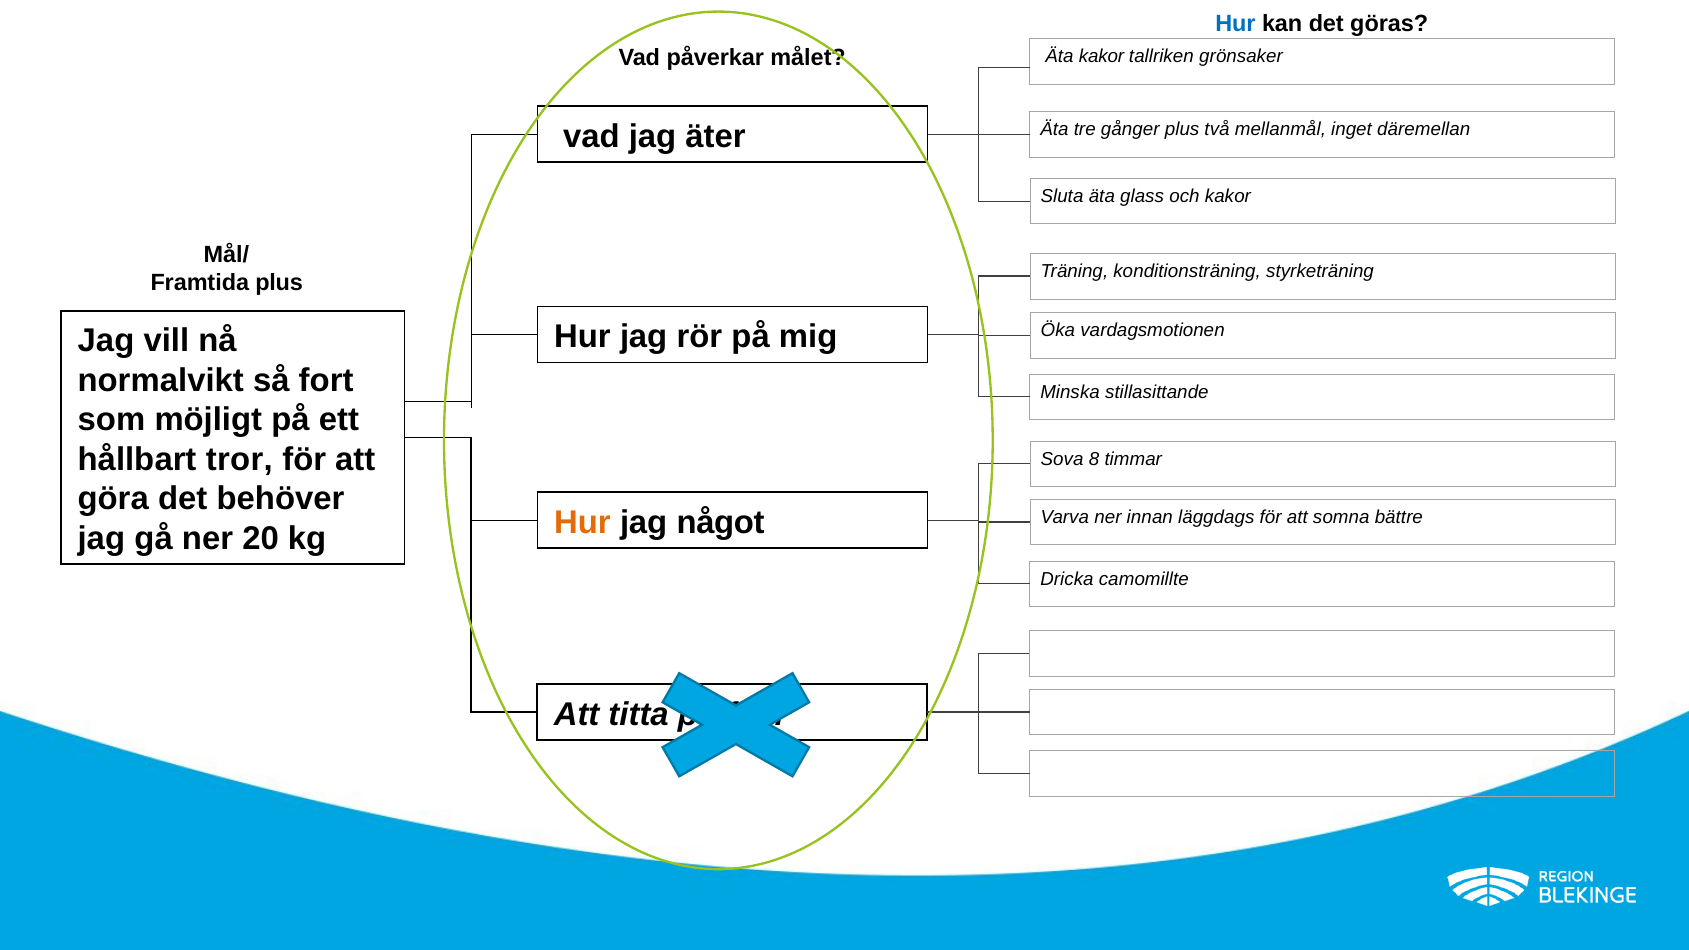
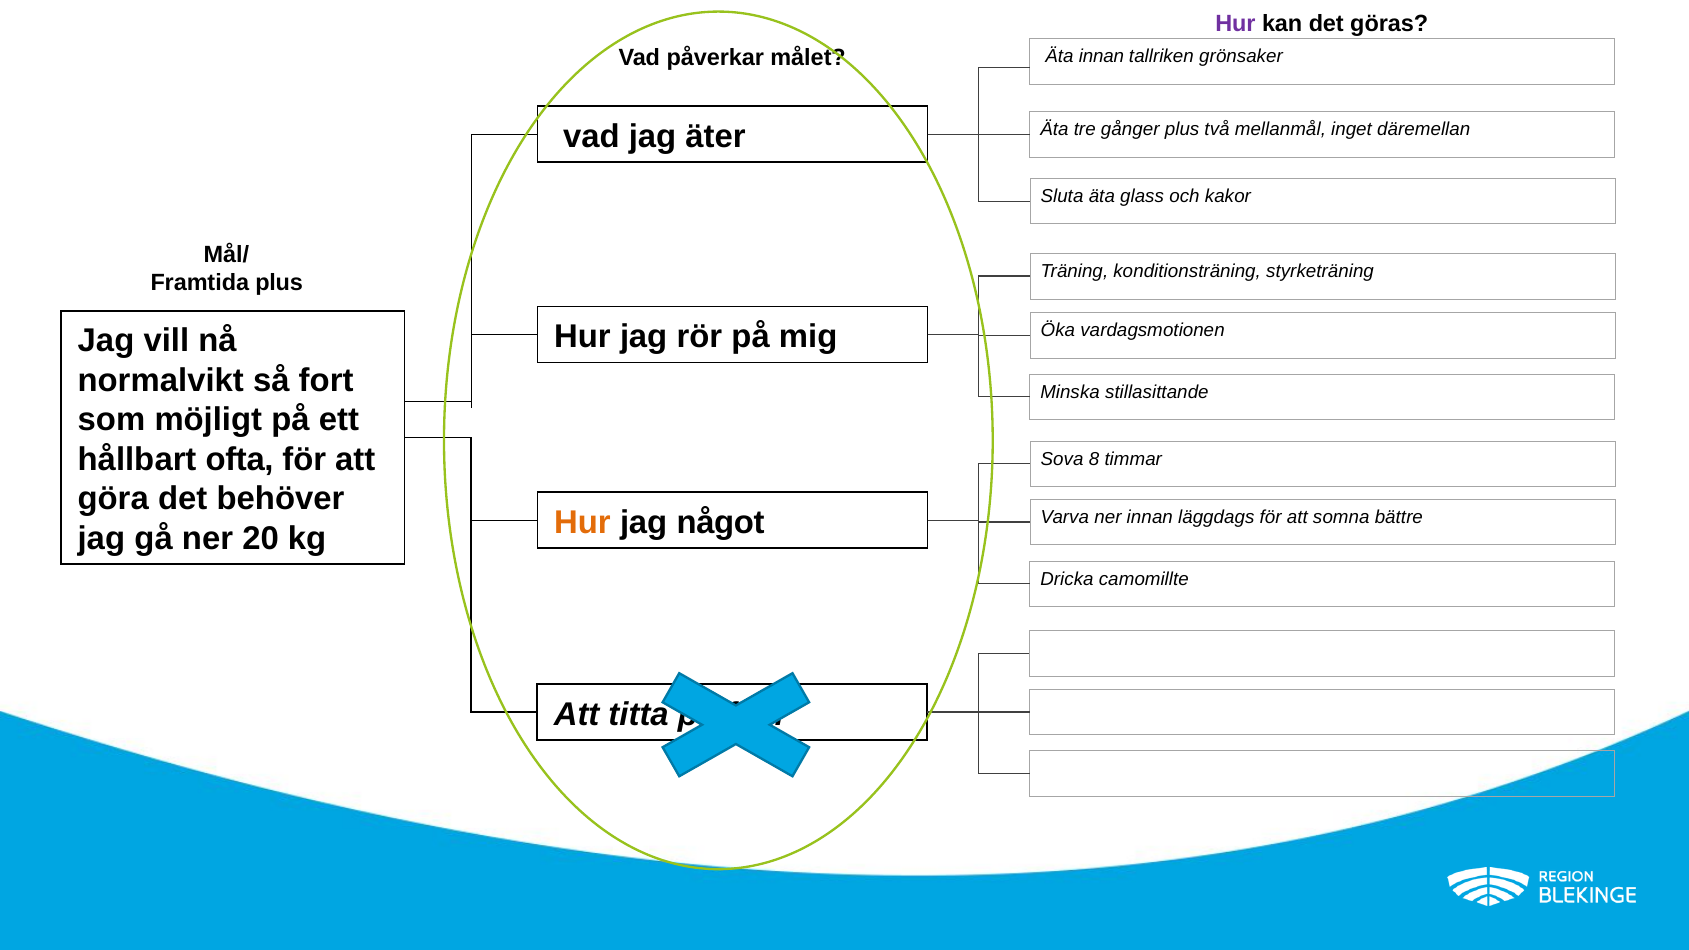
Hur at (1235, 24) colour: blue -> purple
Äta kakor: kakor -> innan
tror: tror -> ofta
